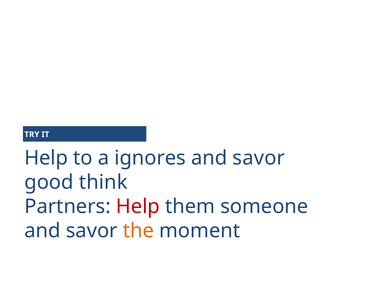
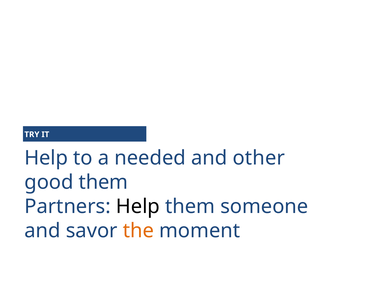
ignores: ignores -> needed
savor at (259, 158): savor -> other
good think: think -> them
Help at (138, 206) colour: red -> black
